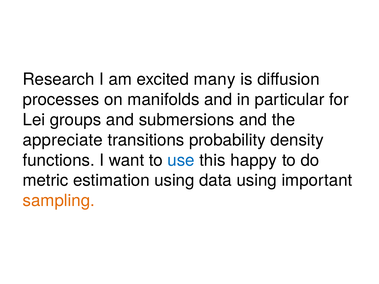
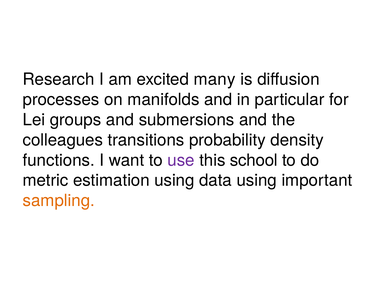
appreciate: appreciate -> colleagues
use colour: blue -> purple
happy: happy -> school
